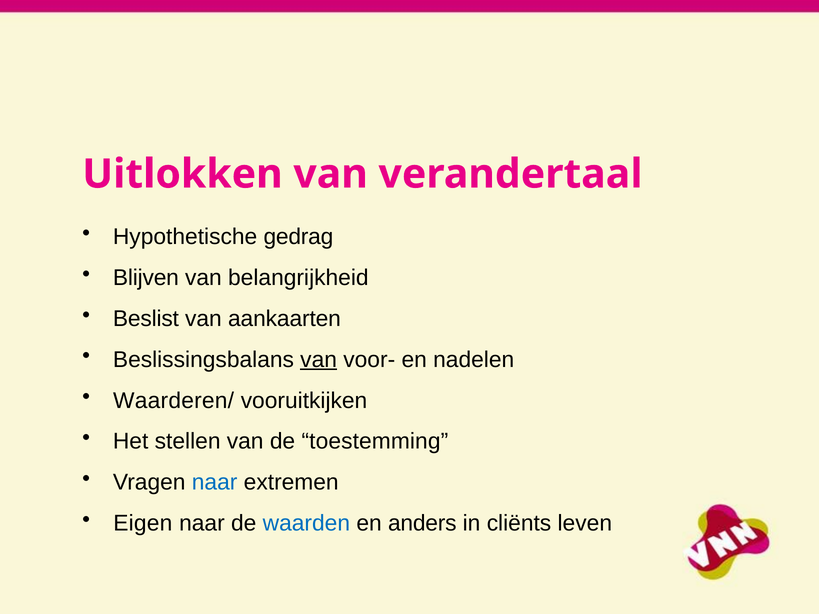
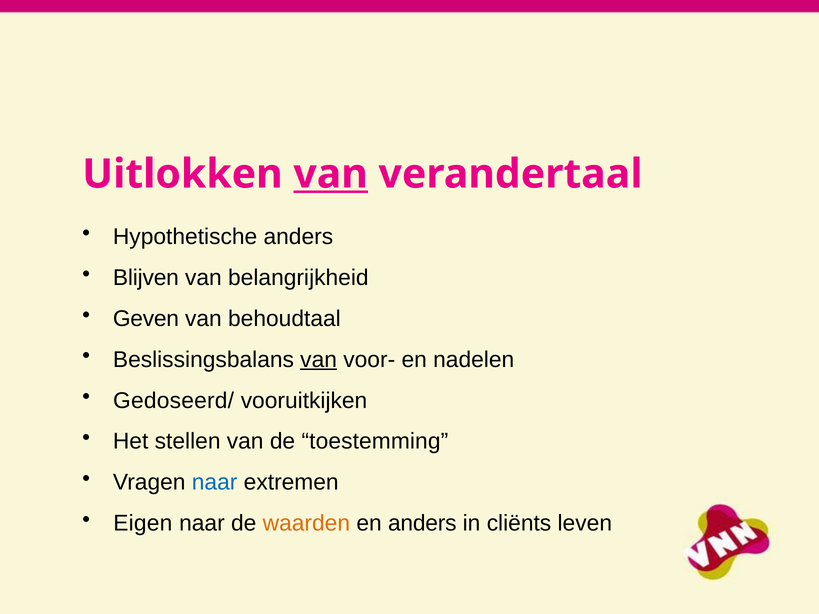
van at (331, 174) underline: none -> present
Hypothetische gedrag: gedrag -> anders
Beslist: Beslist -> Geven
aankaarten: aankaarten -> behoudtaal
Waarderen/: Waarderen/ -> Gedoseerd/
waarden colour: blue -> orange
